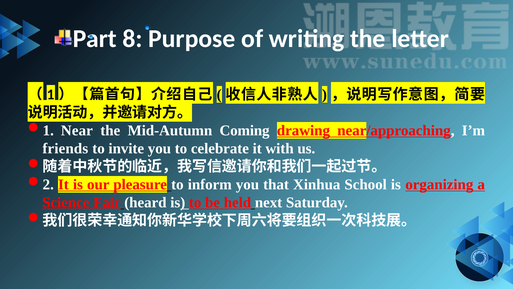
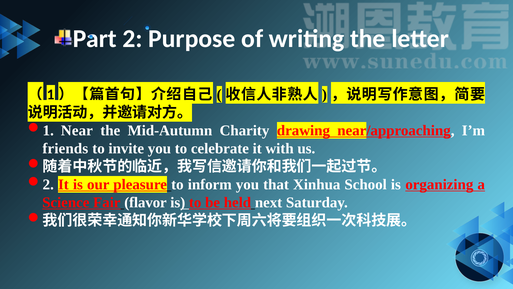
8: 8 -> 2
Coming: Coming -> Charity
heard: heard -> flavor
